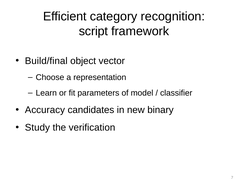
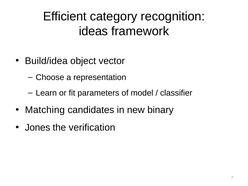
script: script -> ideas
Build/final: Build/final -> Build/idea
Accuracy: Accuracy -> Matching
Study: Study -> Jones
